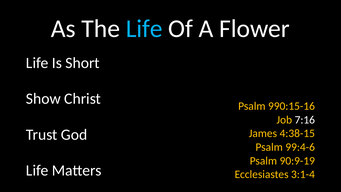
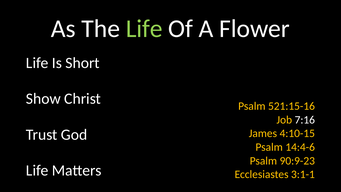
Life at (144, 29) colour: light blue -> light green
990:15-16: 990:15-16 -> 521:15-16
4:38-15: 4:38-15 -> 4:10-15
99:4-6: 99:4-6 -> 14:4-6
90:9-19: 90:9-19 -> 90:9-23
3:1-4: 3:1-4 -> 3:1-1
